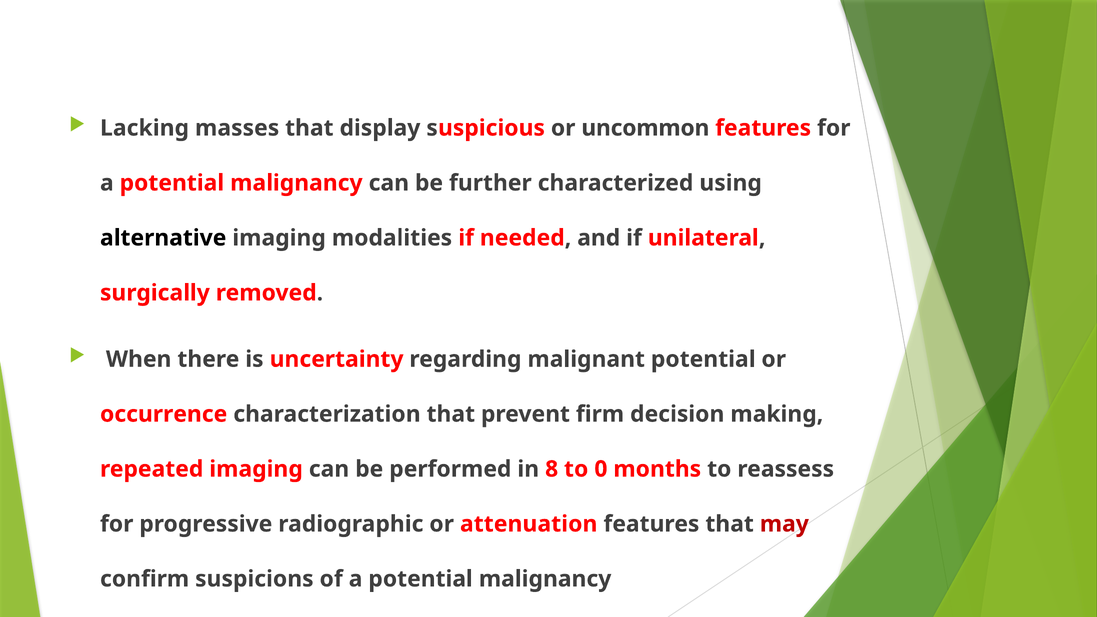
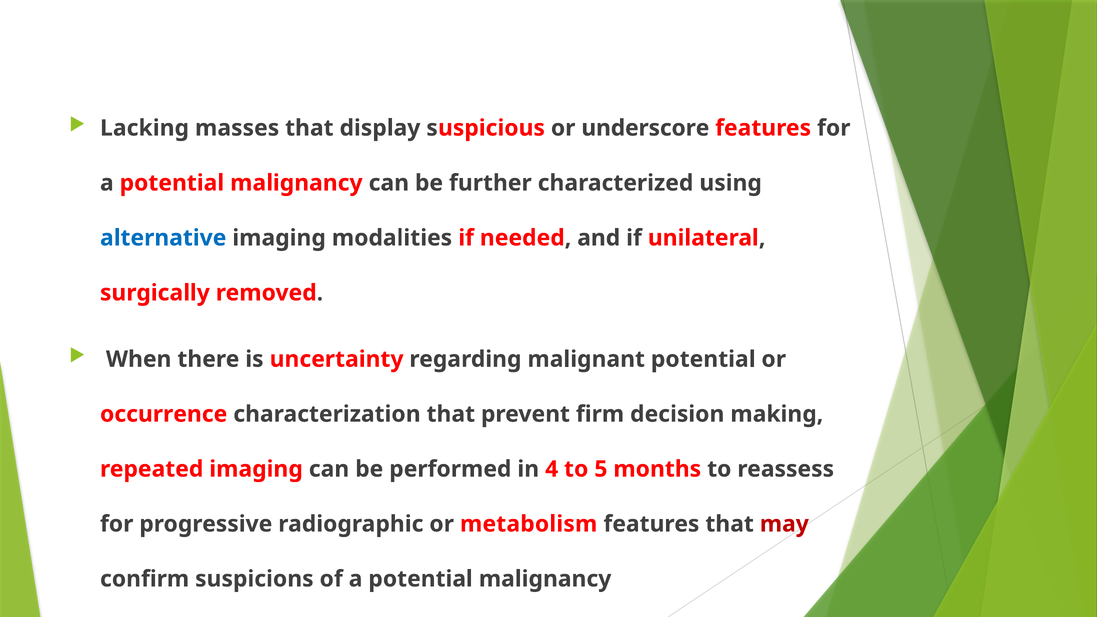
uncommon: uncommon -> underscore
alternative colour: black -> blue
8: 8 -> 4
0: 0 -> 5
attenuation: attenuation -> metabolism
